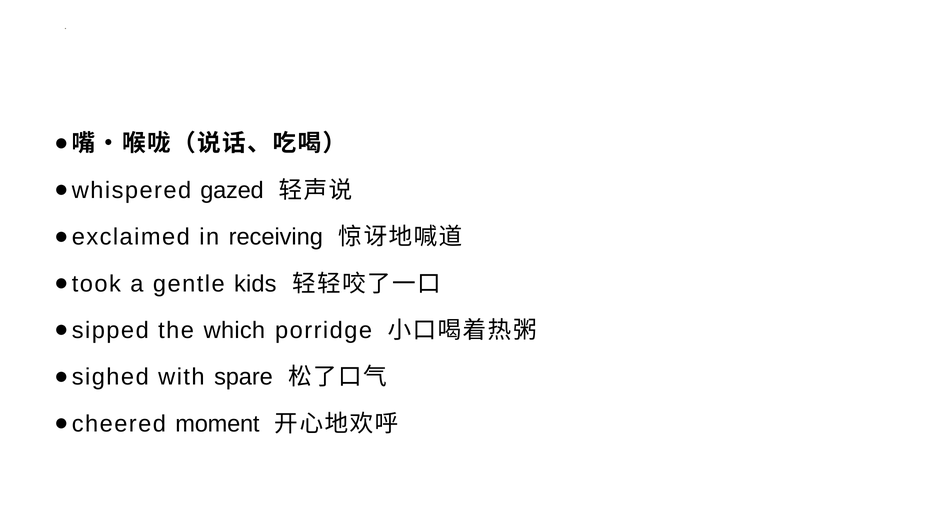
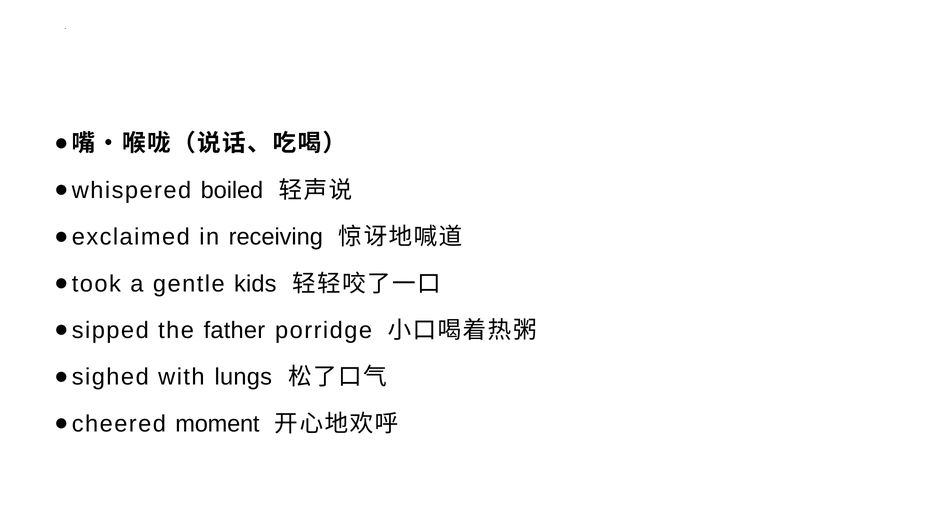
gazed: gazed -> boiled
which: which -> father
spare: spare -> lungs
